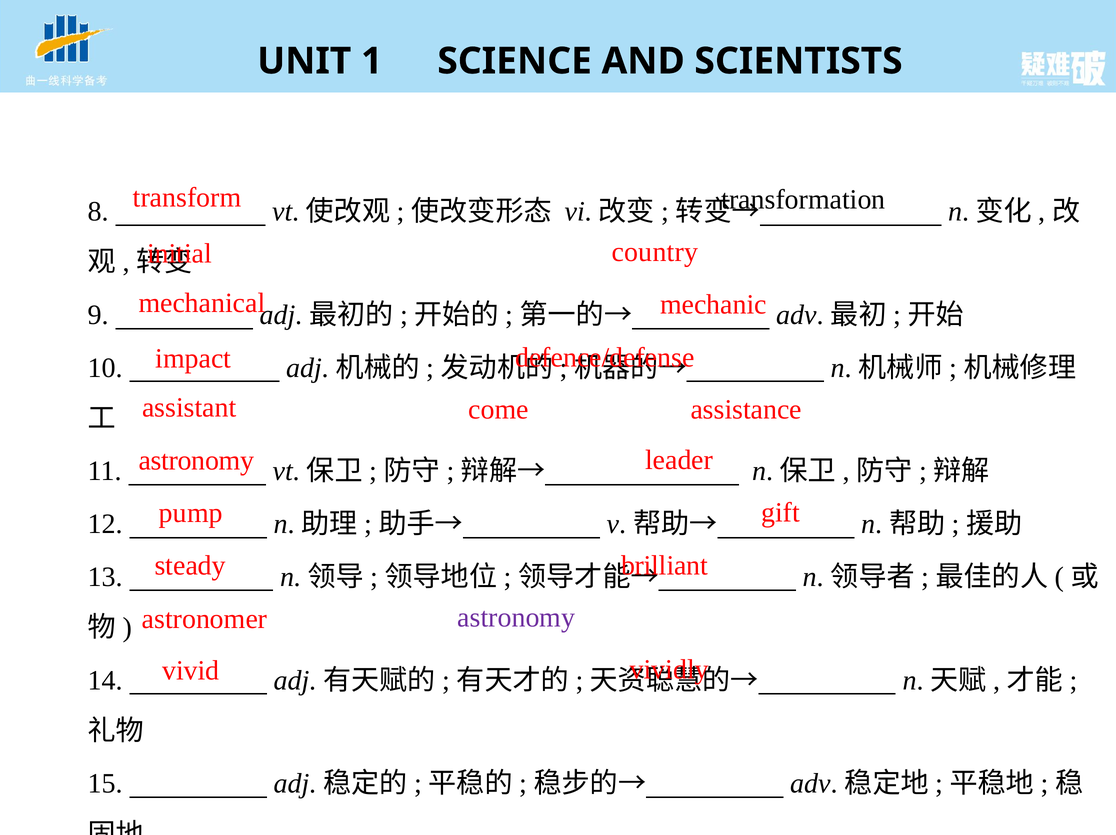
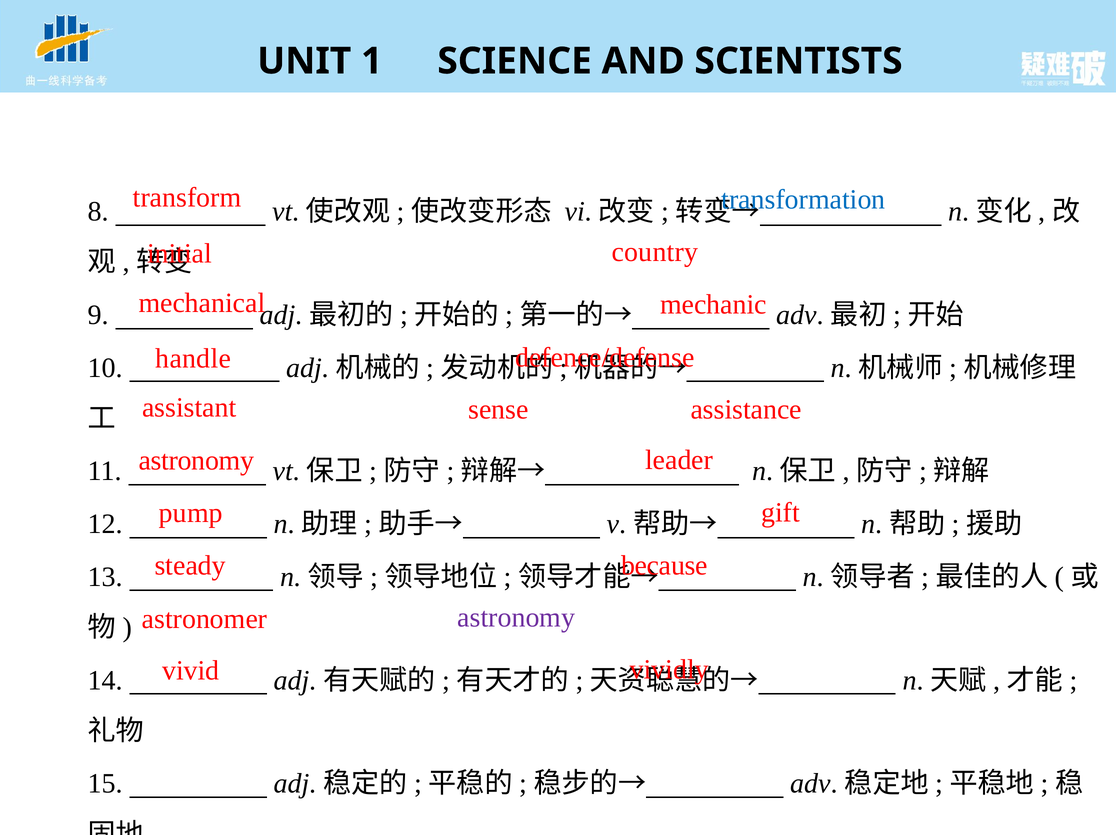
transformation colour: black -> blue
impact: impact -> handle
come: come -> sense
brilliant: brilliant -> because
